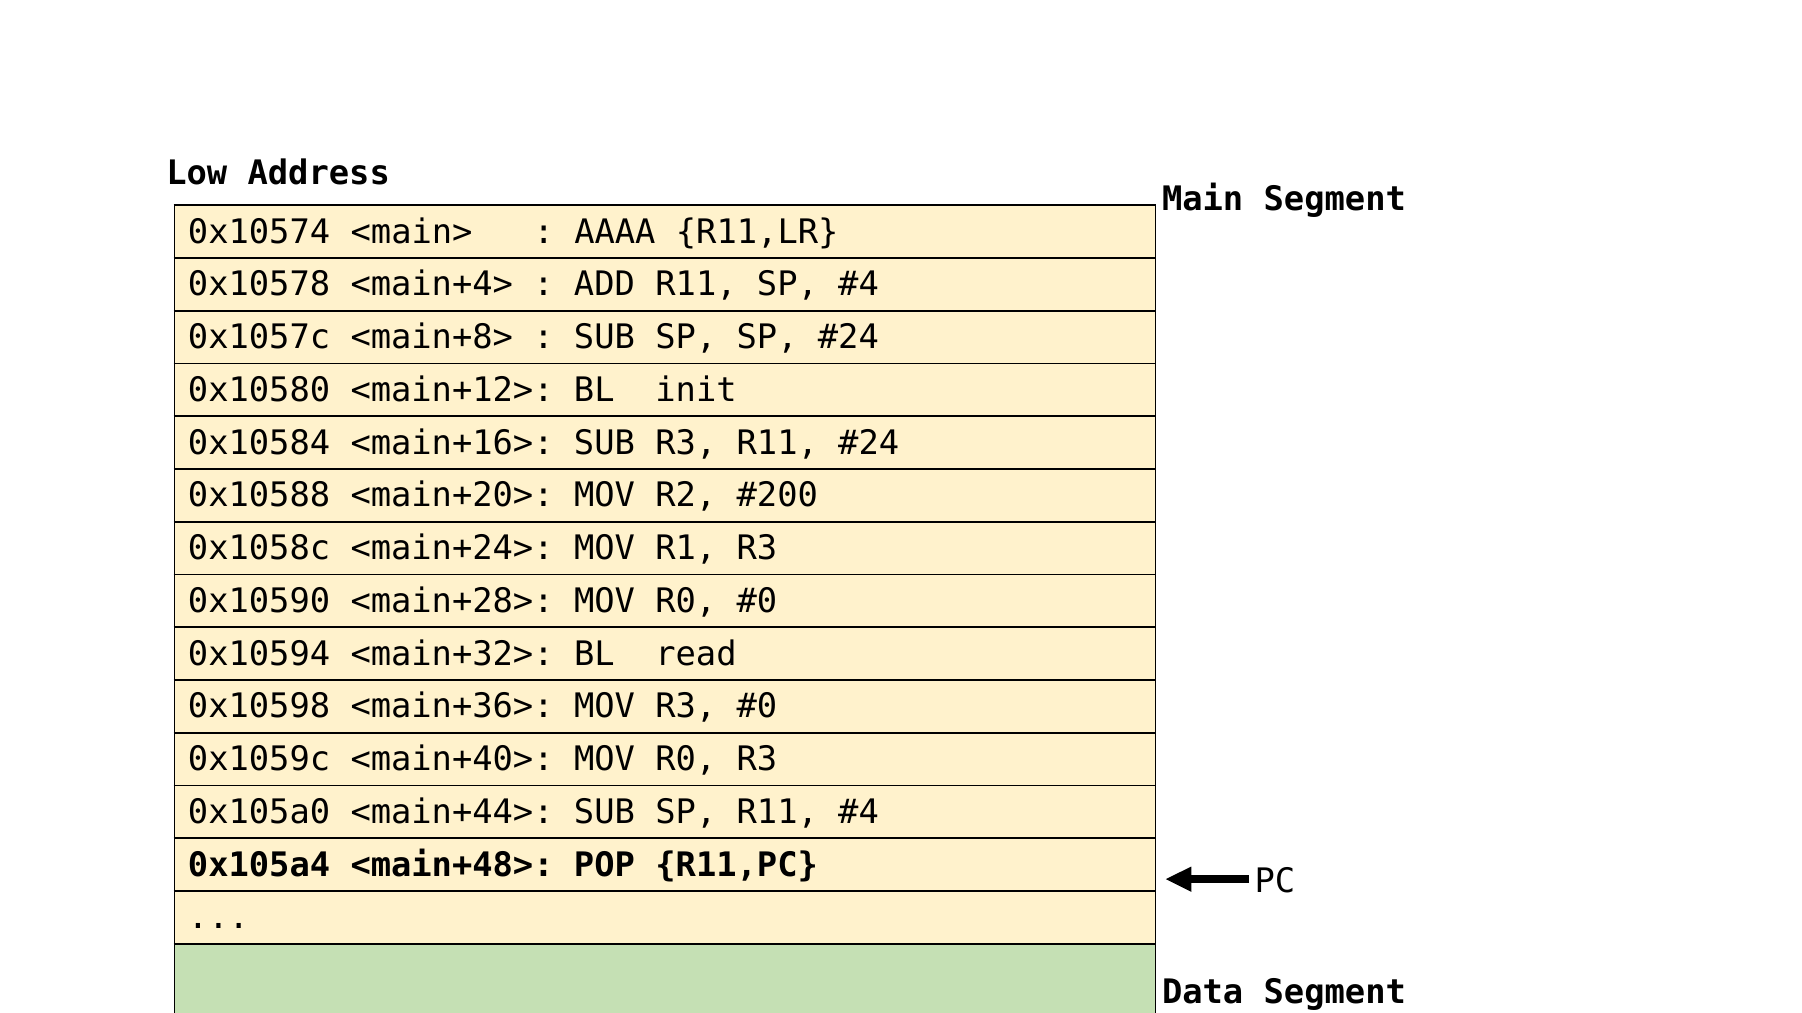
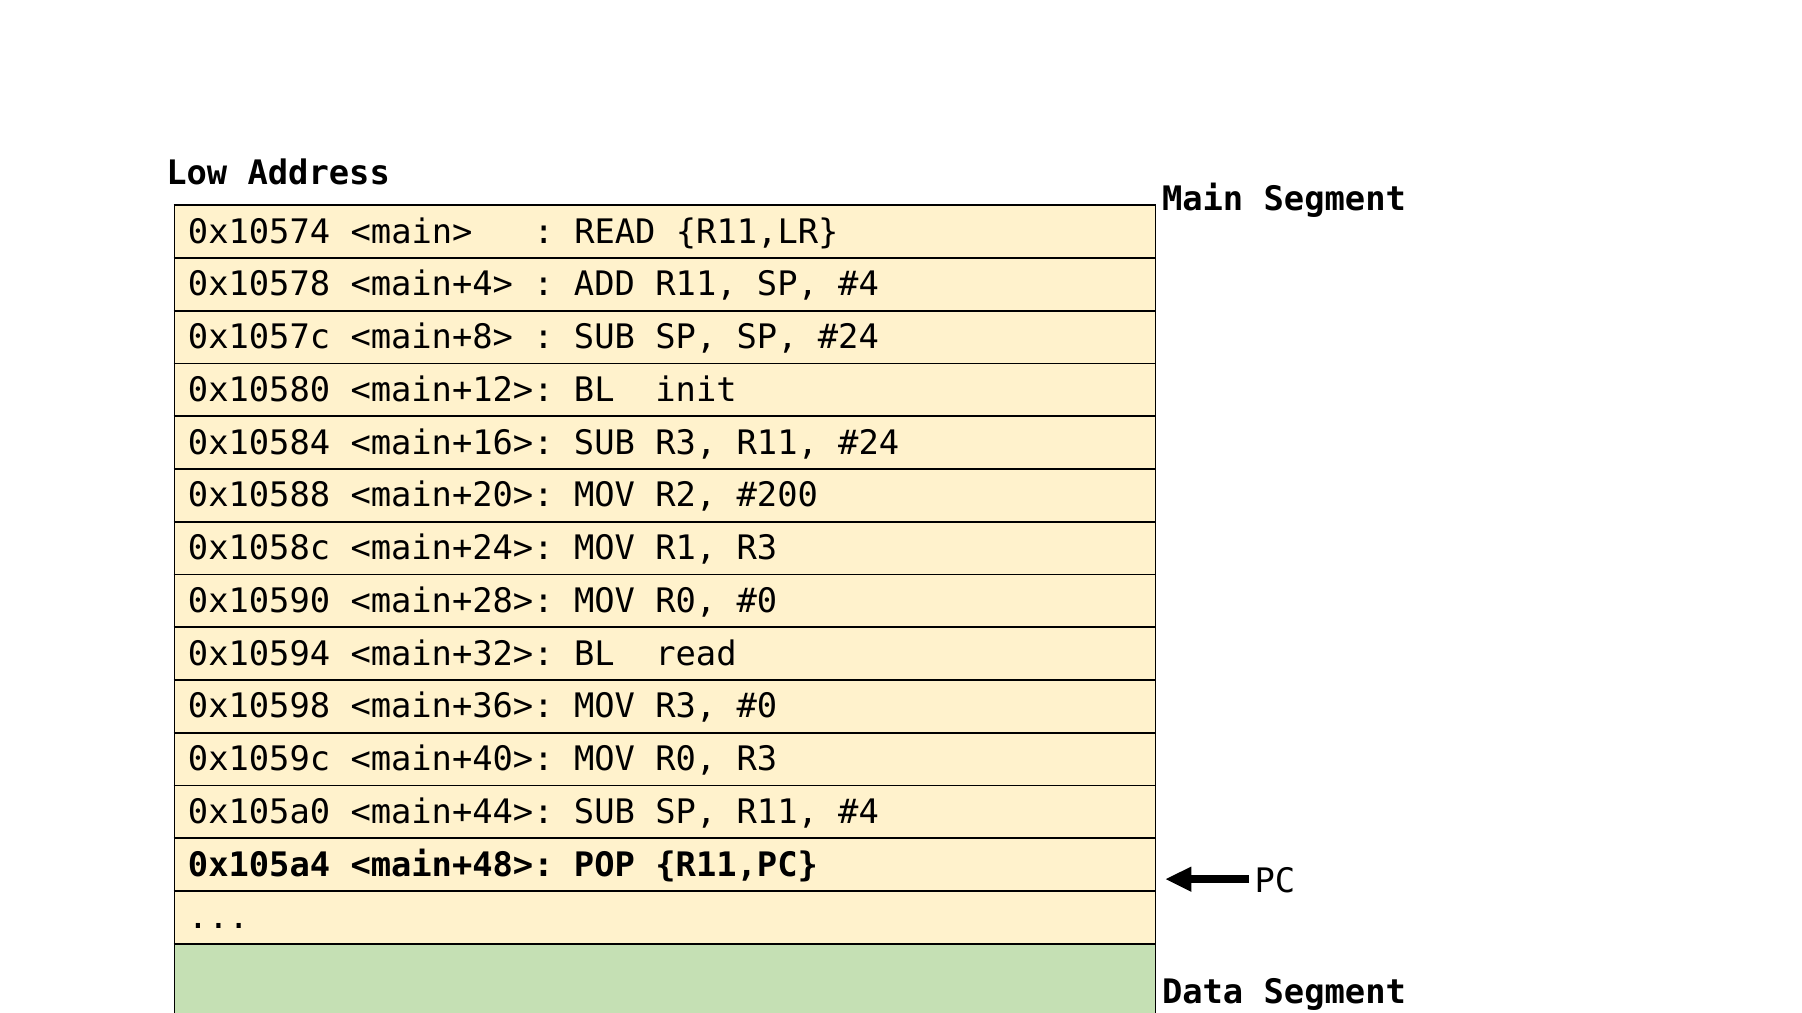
AAAA at (615, 232): AAAA -> READ
